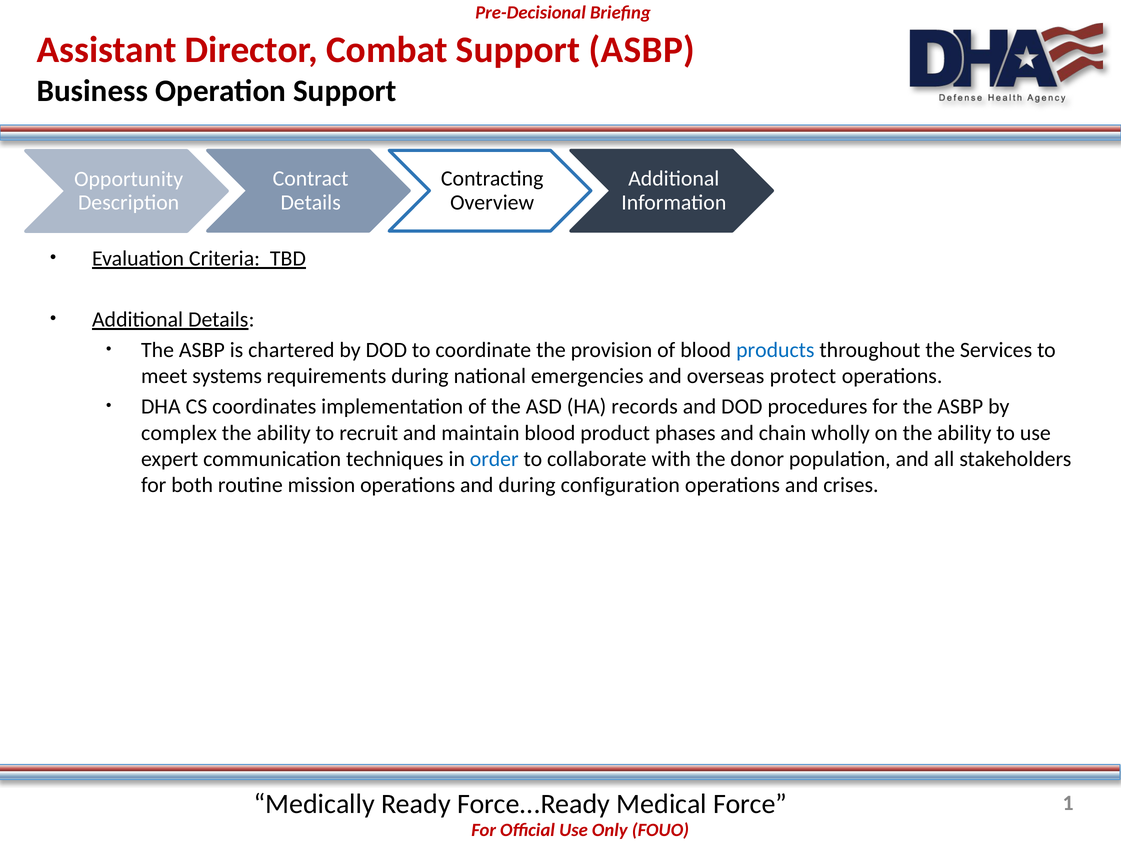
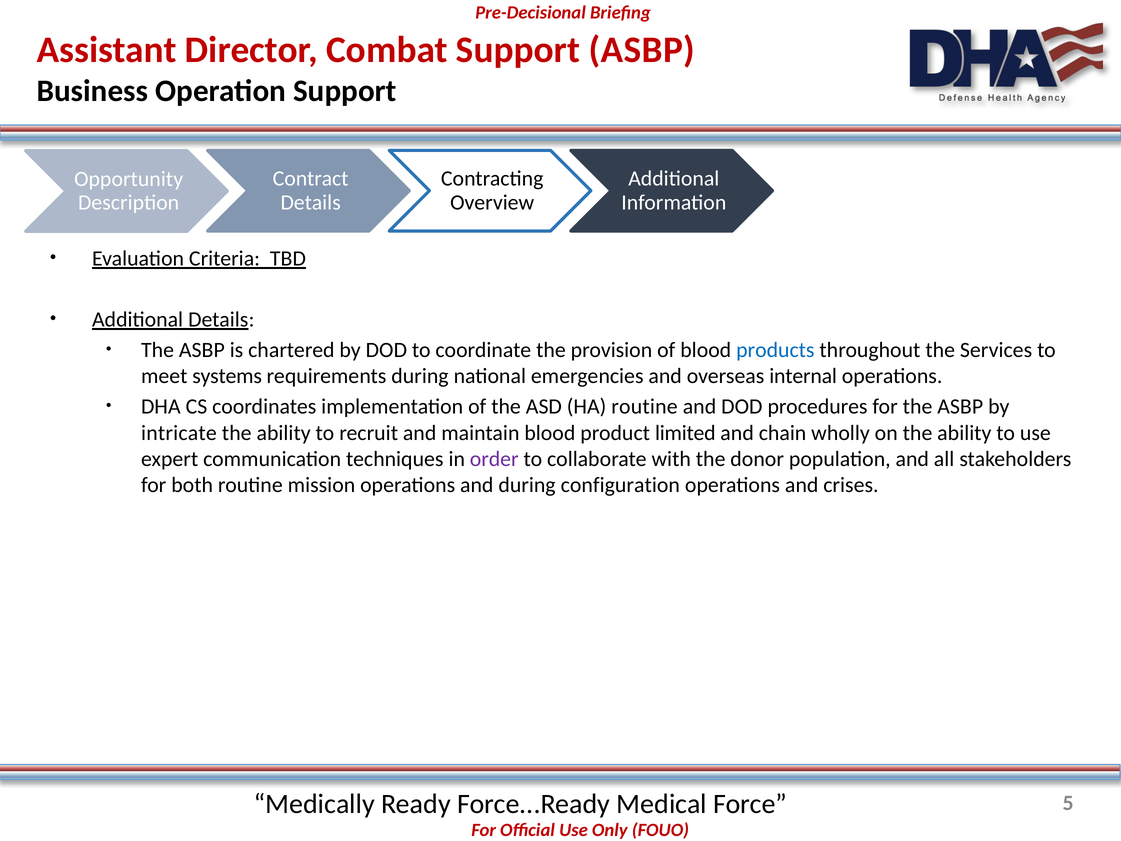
protect: protect -> internal
HA records: records -> routine
complex: complex -> intricate
phases: phases -> limited
order colour: blue -> purple
1: 1 -> 5
